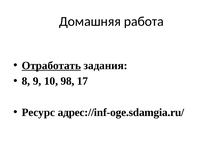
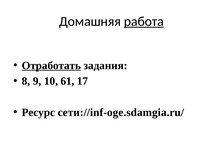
работа underline: none -> present
98: 98 -> 61
адрес://inf-oge.sdamgia.ru/: адрес://inf-oge.sdamgia.ru/ -> сети://inf-oge.sdamgia.ru/
